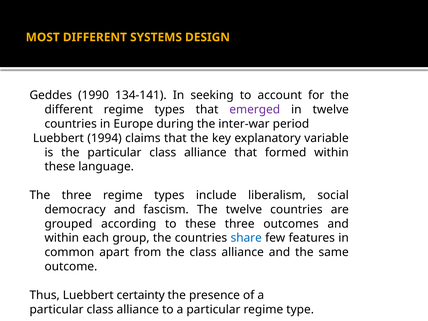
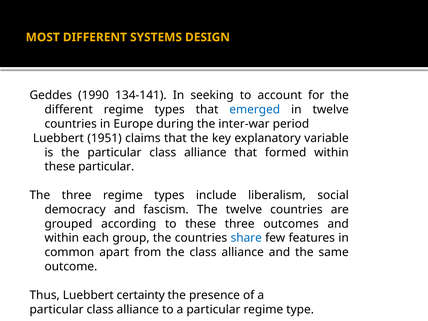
emerged colour: purple -> blue
1994: 1994 -> 1951
these language: language -> particular
